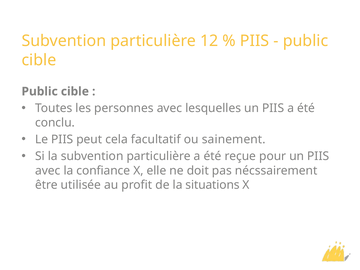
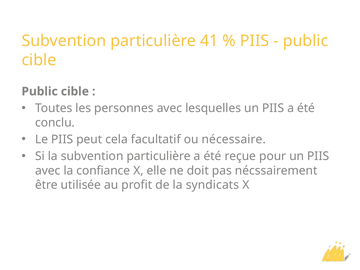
12: 12 -> 41
sainement: sainement -> nécessaire
situations: situations -> syndicats
